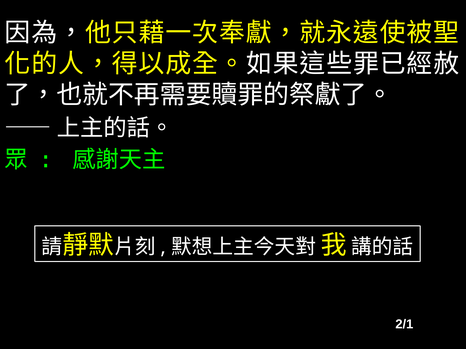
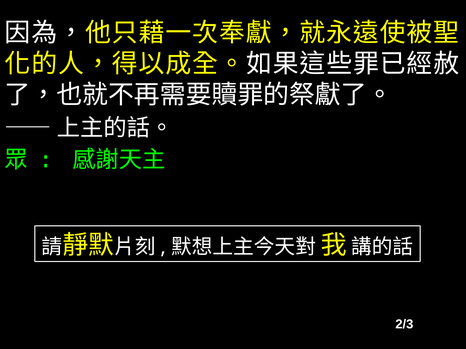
2/1: 2/1 -> 2/3
